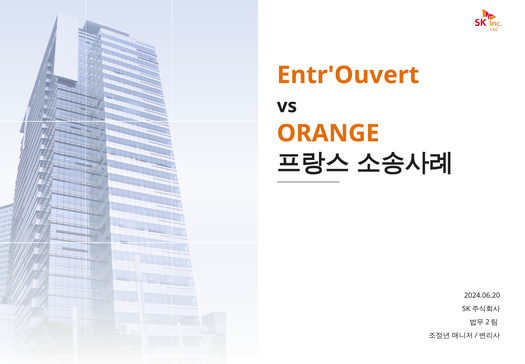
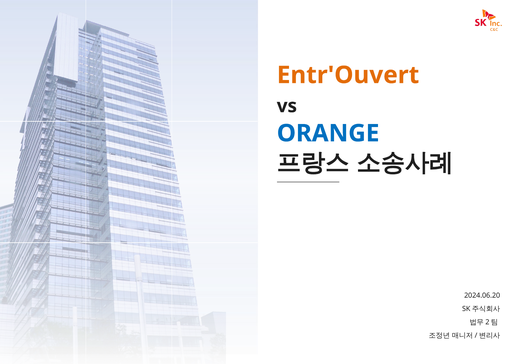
ORANGE colour: orange -> blue
